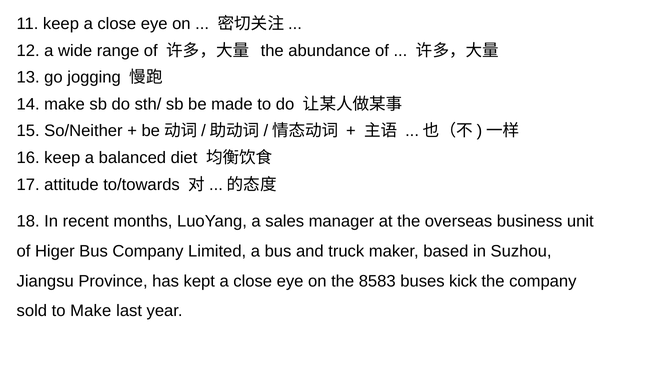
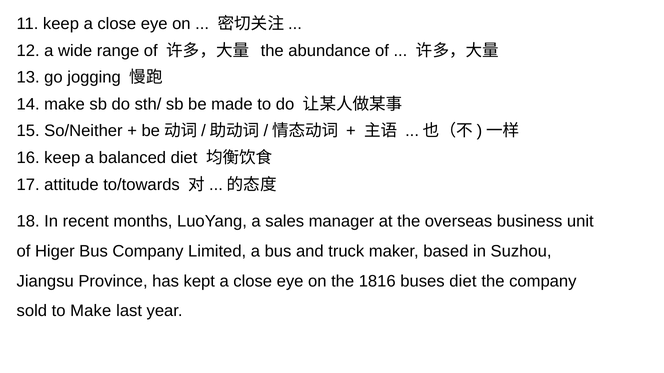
8583: 8583 -> 1816
buses kick: kick -> diet
